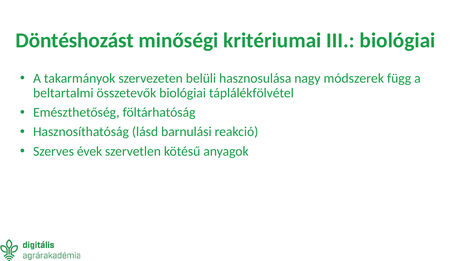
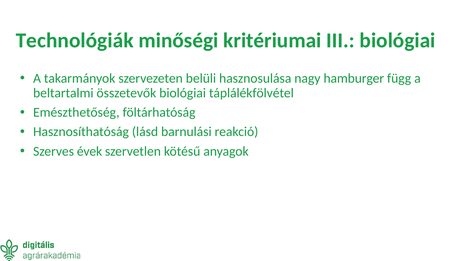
Döntéshozást: Döntéshozást -> Technológiák
módszerek: módszerek -> hamburger
